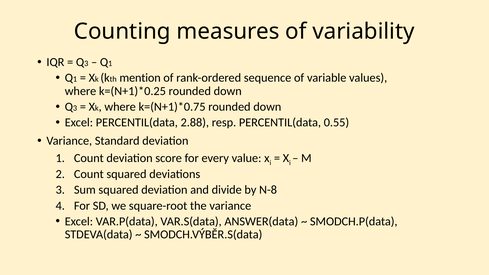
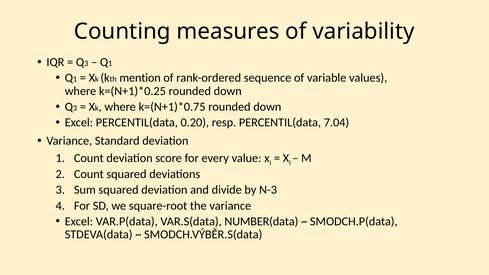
2.88: 2.88 -> 0.20
0.55: 0.55 -> 7.04
N-8: N-8 -> N-3
ANSWER(data: ANSWER(data -> NUMBER(data
